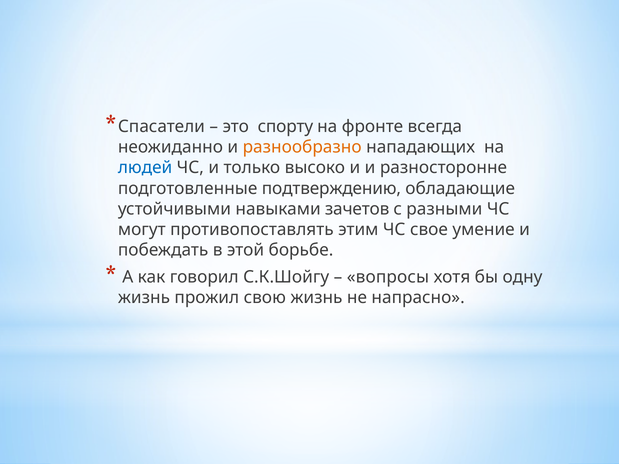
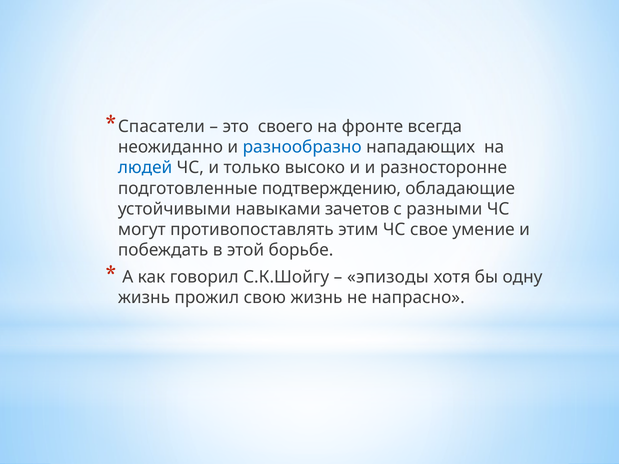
спорту: спорту -> своего
разнообразно colour: orange -> blue
вопросы: вопросы -> эпизоды
